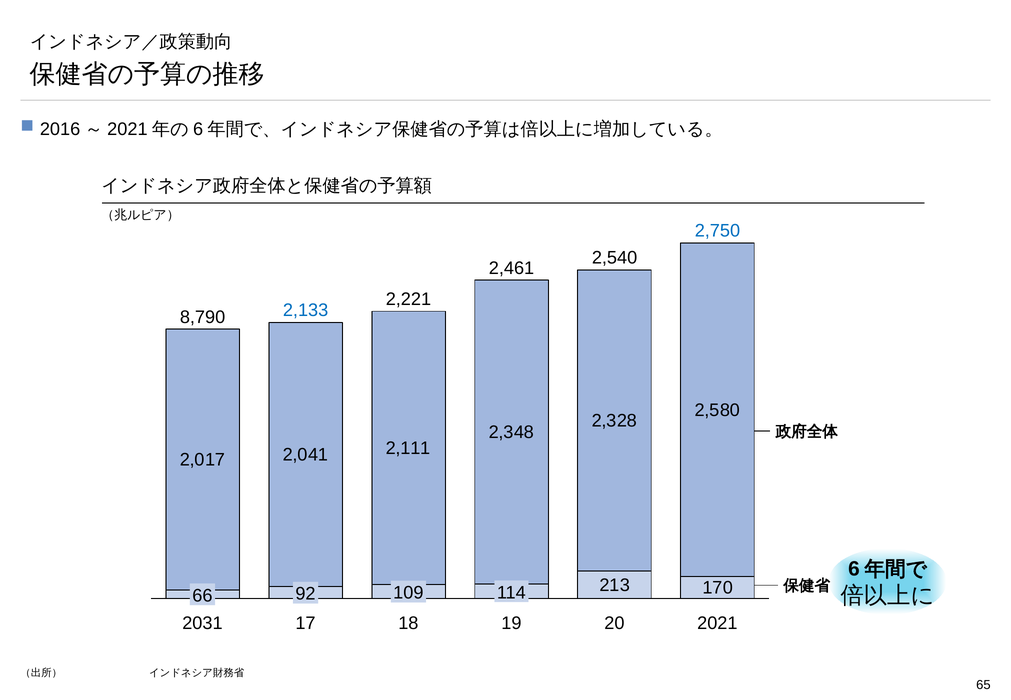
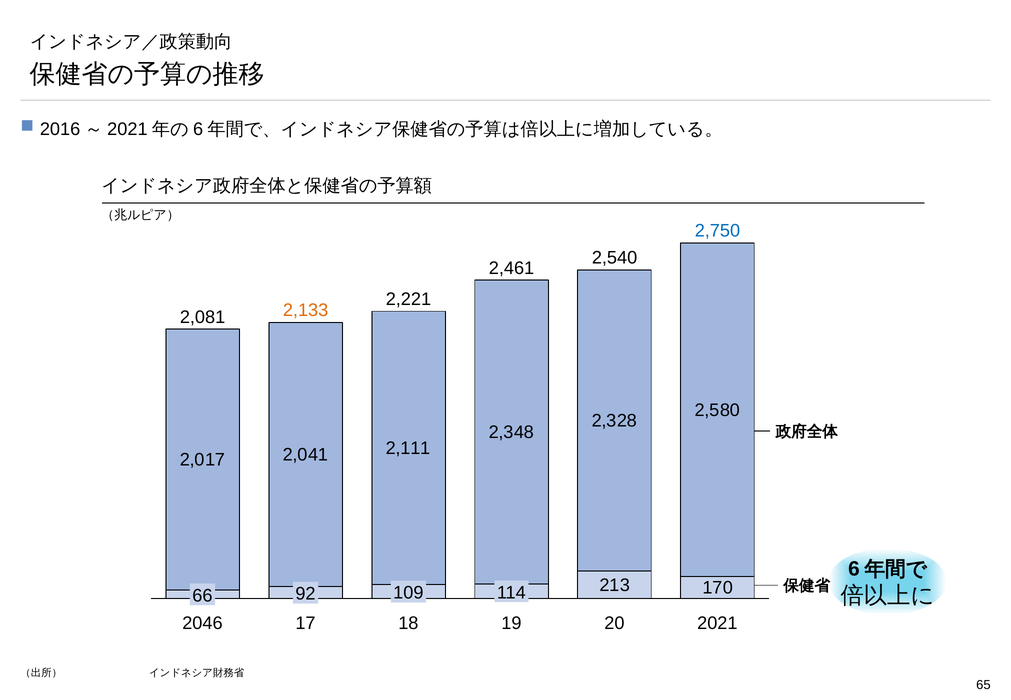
2,133 colour: blue -> orange
8,790: 8,790 -> 2,081
2031: 2031 -> 2046
